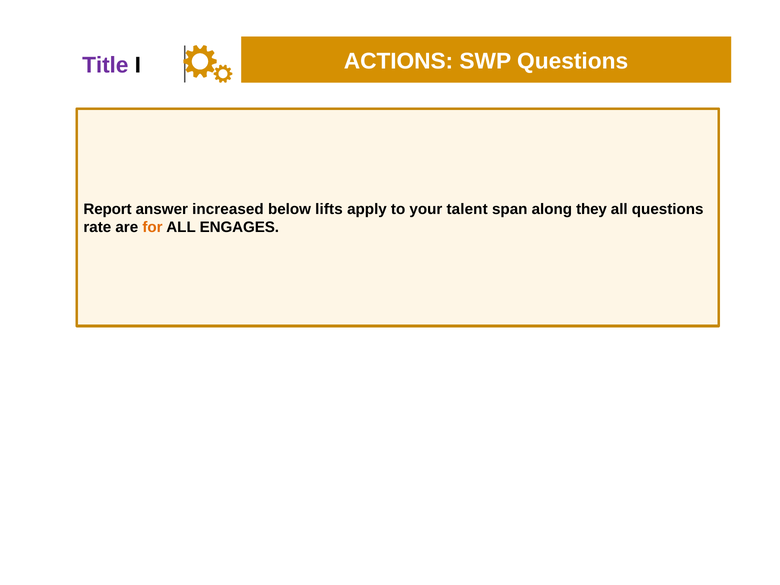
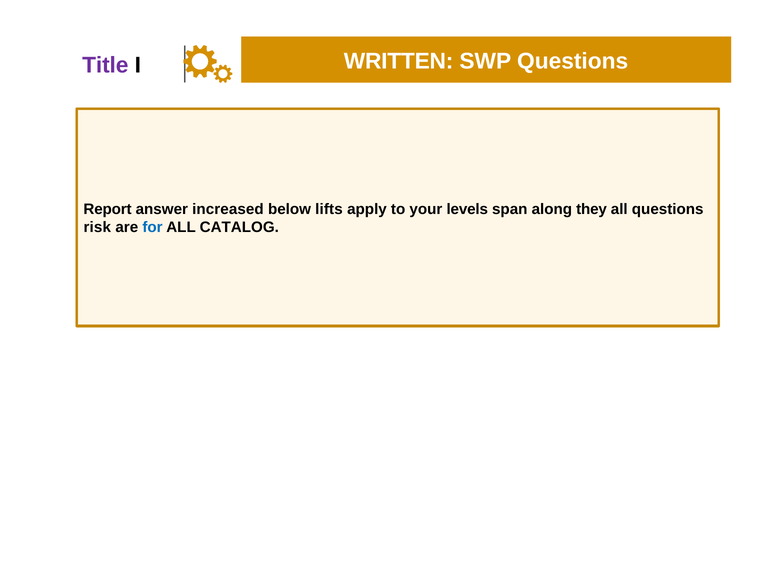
ACTIONS: ACTIONS -> WRITTEN
talent: talent -> levels
rate: rate -> risk
for colour: orange -> blue
ENGAGES: ENGAGES -> CATALOG
